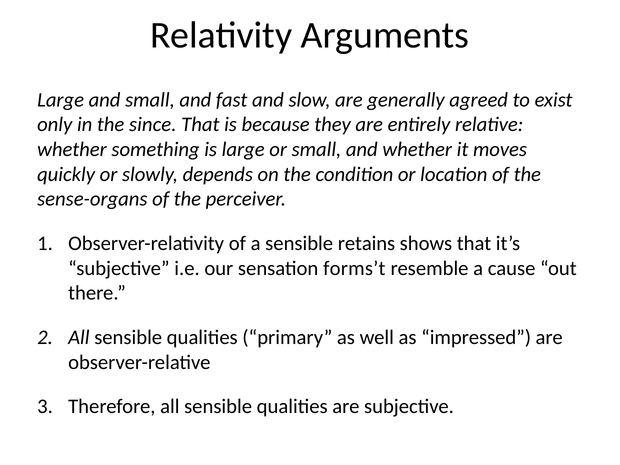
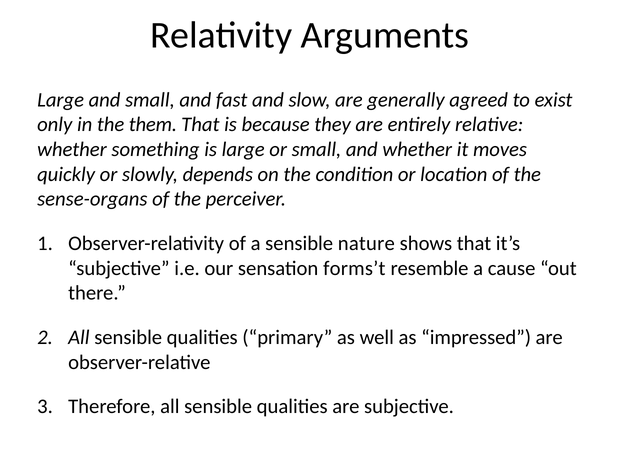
since: since -> them
retains: retains -> nature
